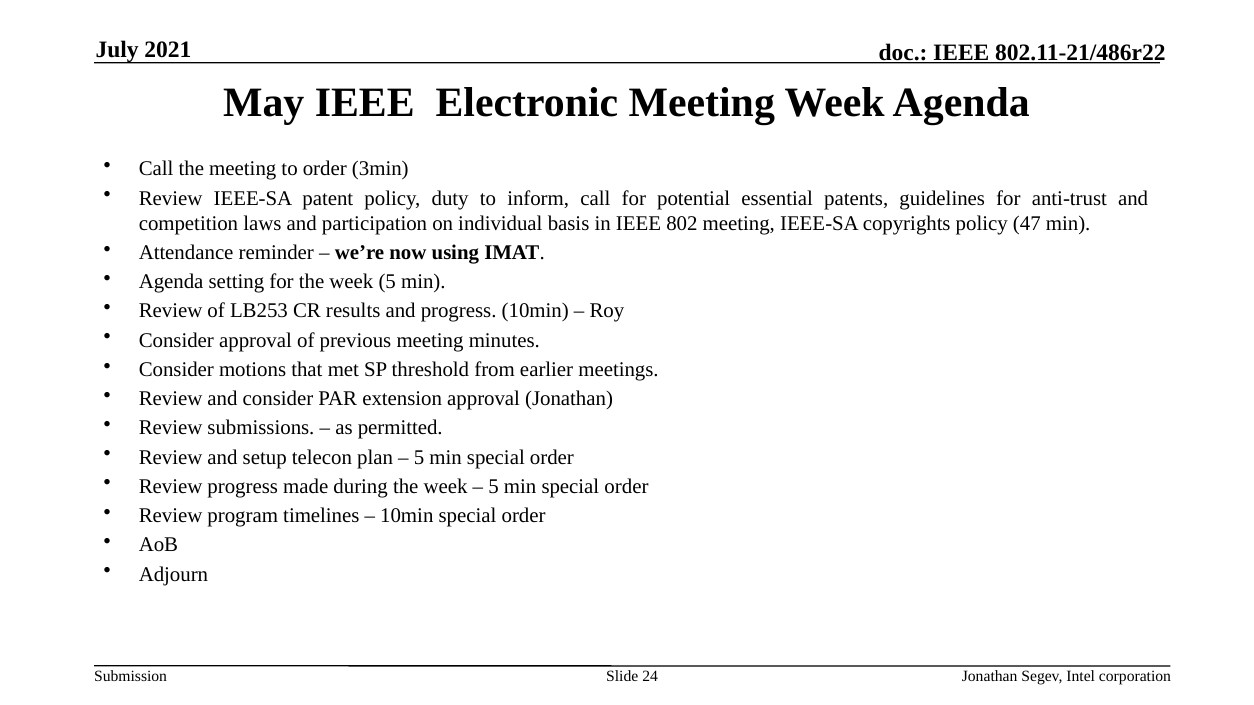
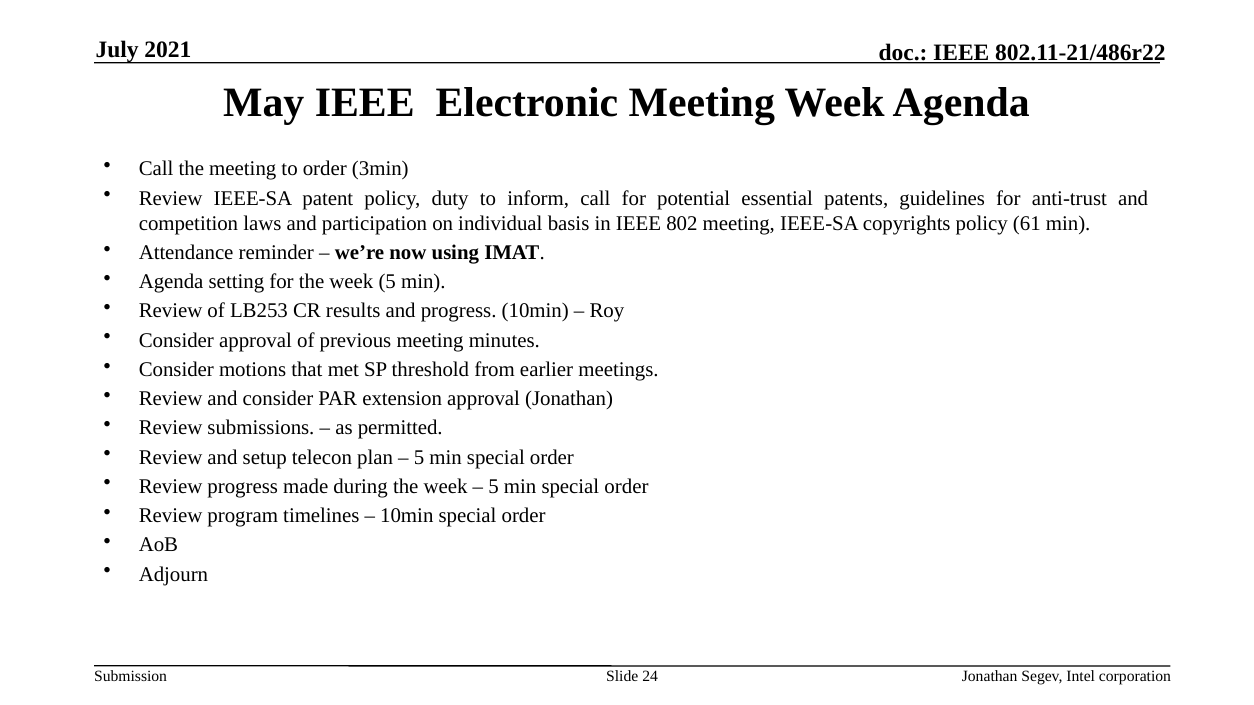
47: 47 -> 61
